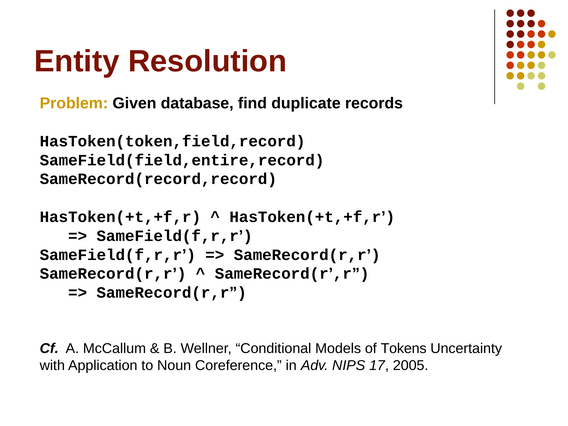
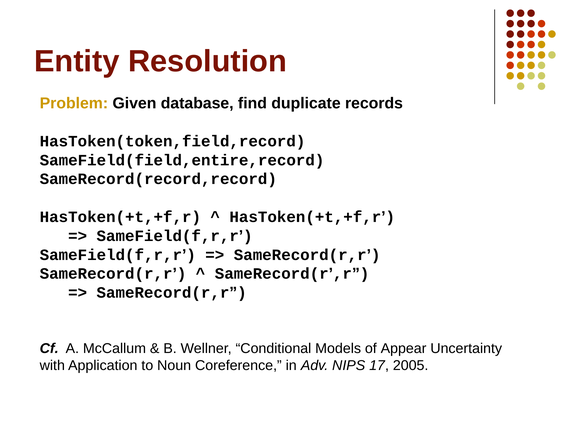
Tokens: Tokens -> Appear
